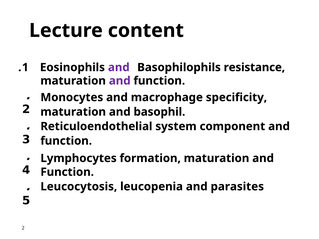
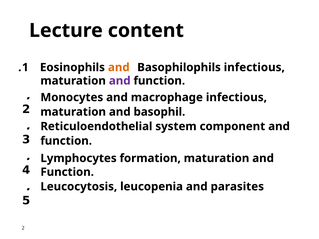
and at (119, 67) colour: purple -> orange
Basophilophils resistance: resistance -> infectious
macrophage specificity: specificity -> infectious
